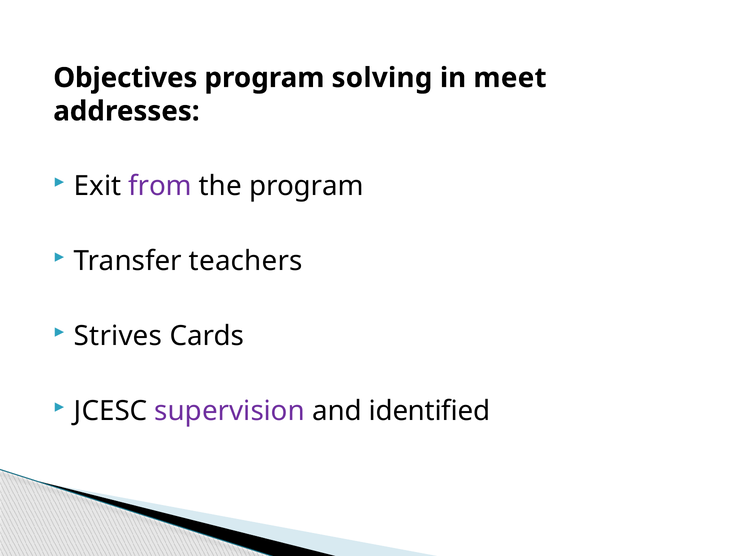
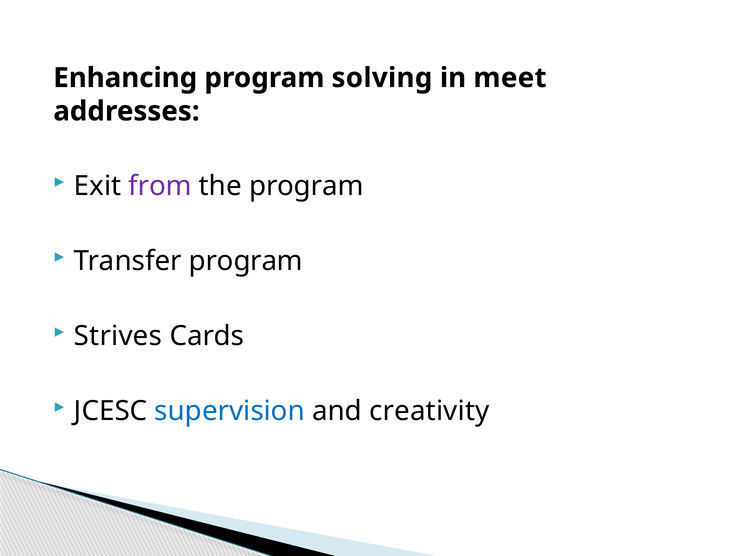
Objectives: Objectives -> Enhancing
Transfer teachers: teachers -> program
supervision colour: purple -> blue
identified: identified -> creativity
